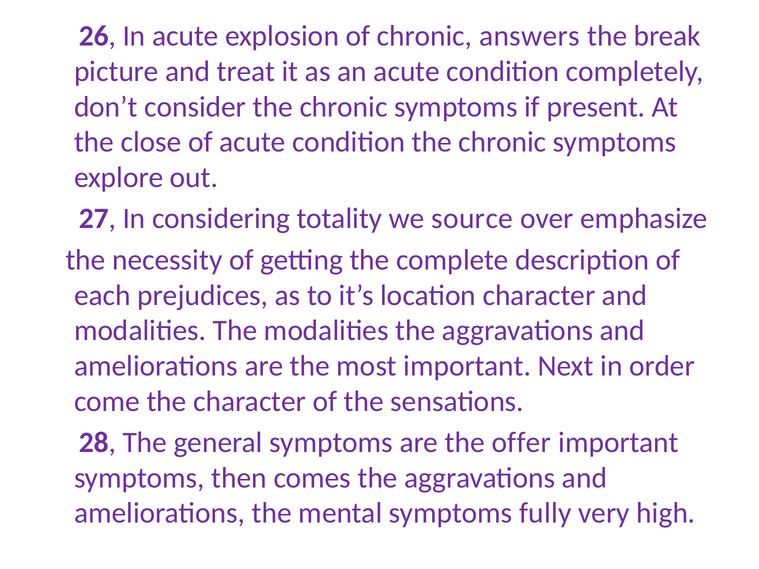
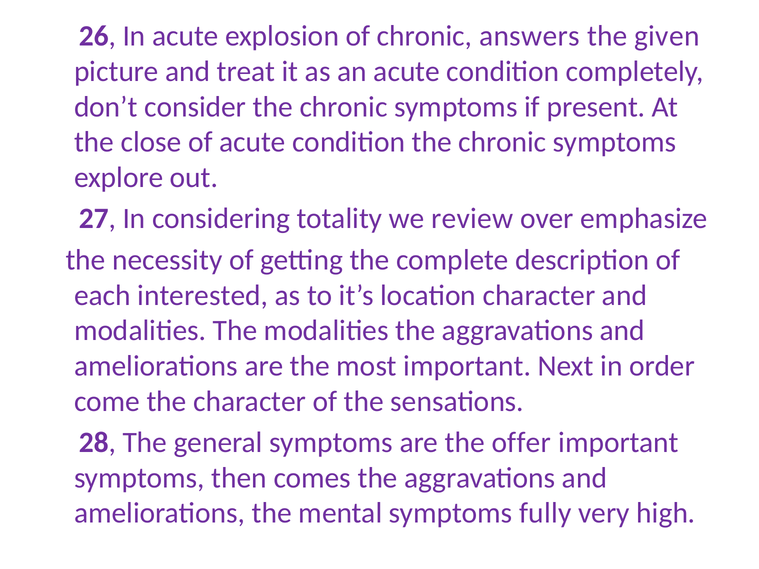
break: break -> given
source: source -> review
prejudices: prejudices -> interested
